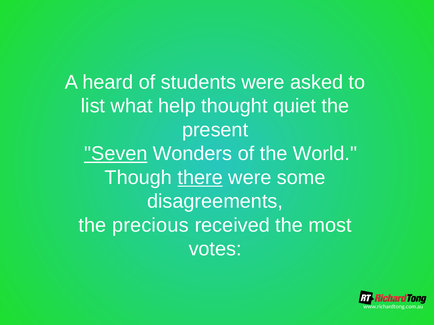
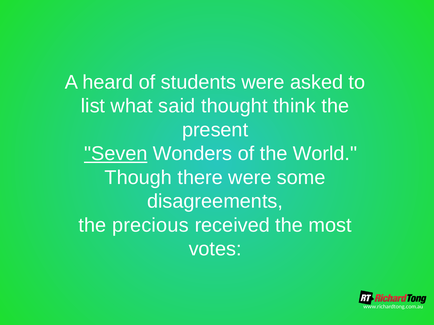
help: help -> said
quiet: quiet -> think
there underline: present -> none
